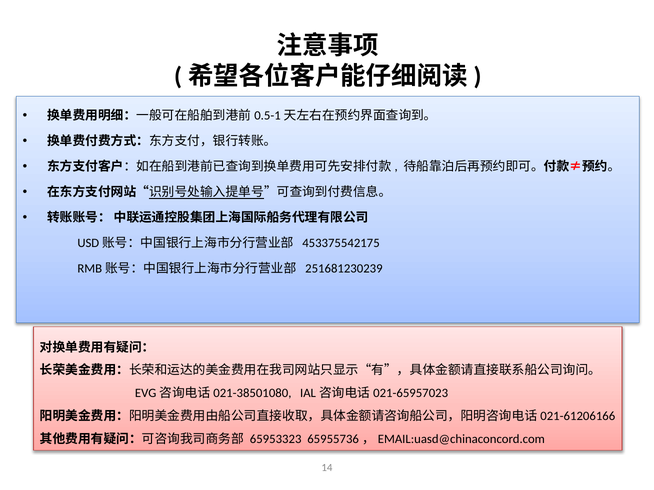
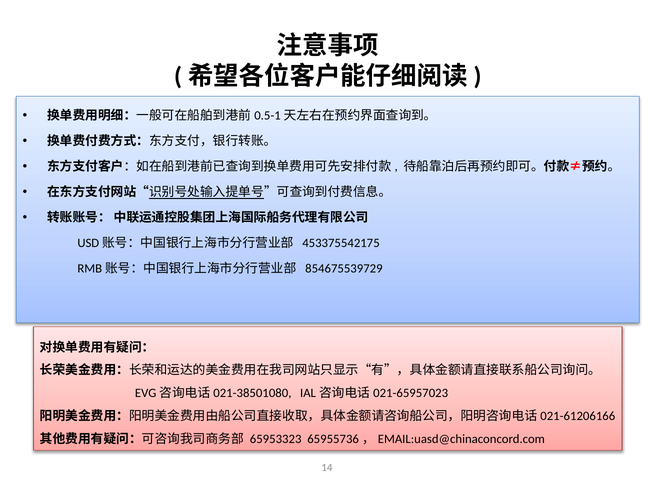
251681230239: 251681230239 -> 854675539729
